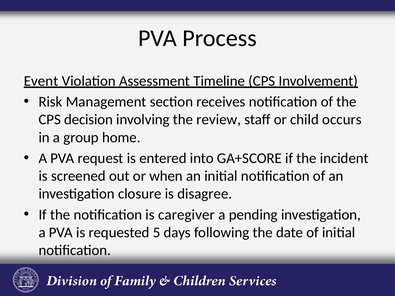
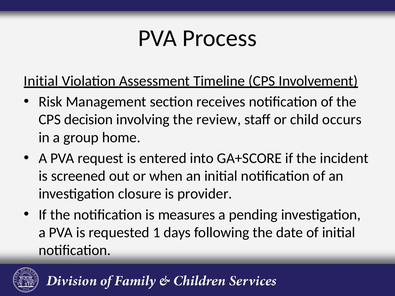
Event at (41, 81): Event -> Initial
disagree: disagree -> provider
caregiver: caregiver -> measures
5: 5 -> 1
